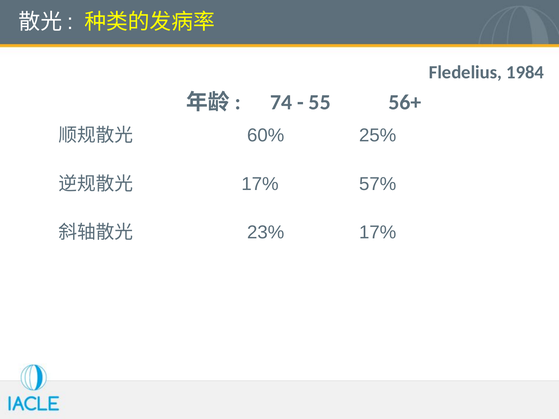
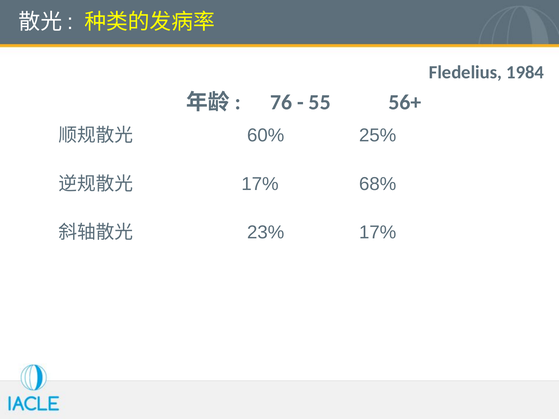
74: 74 -> 76
57%: 57% -> 68%
